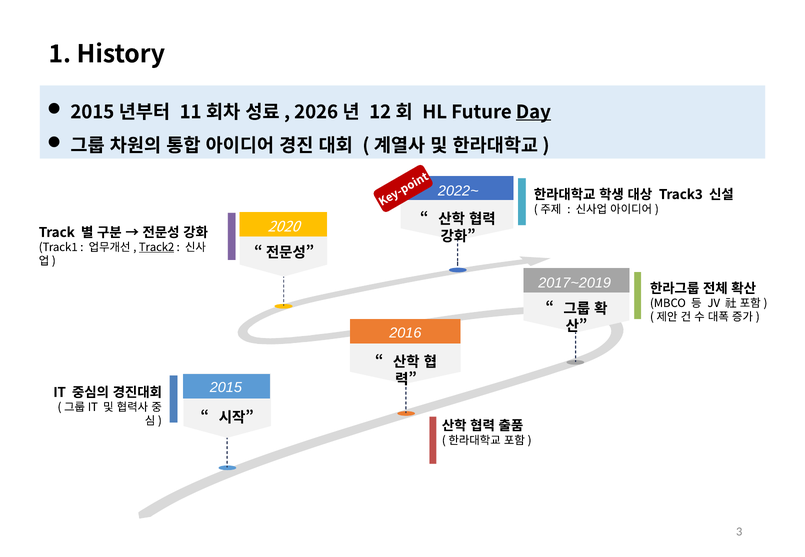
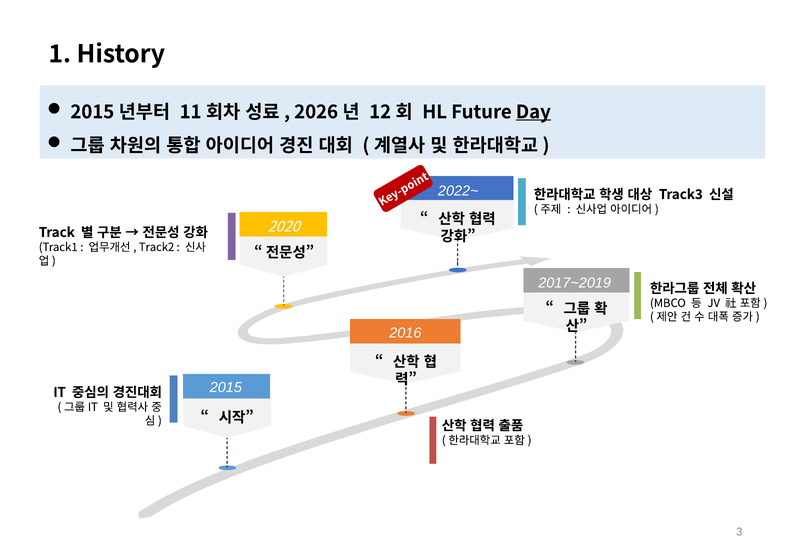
Track2 underline: present -> none
